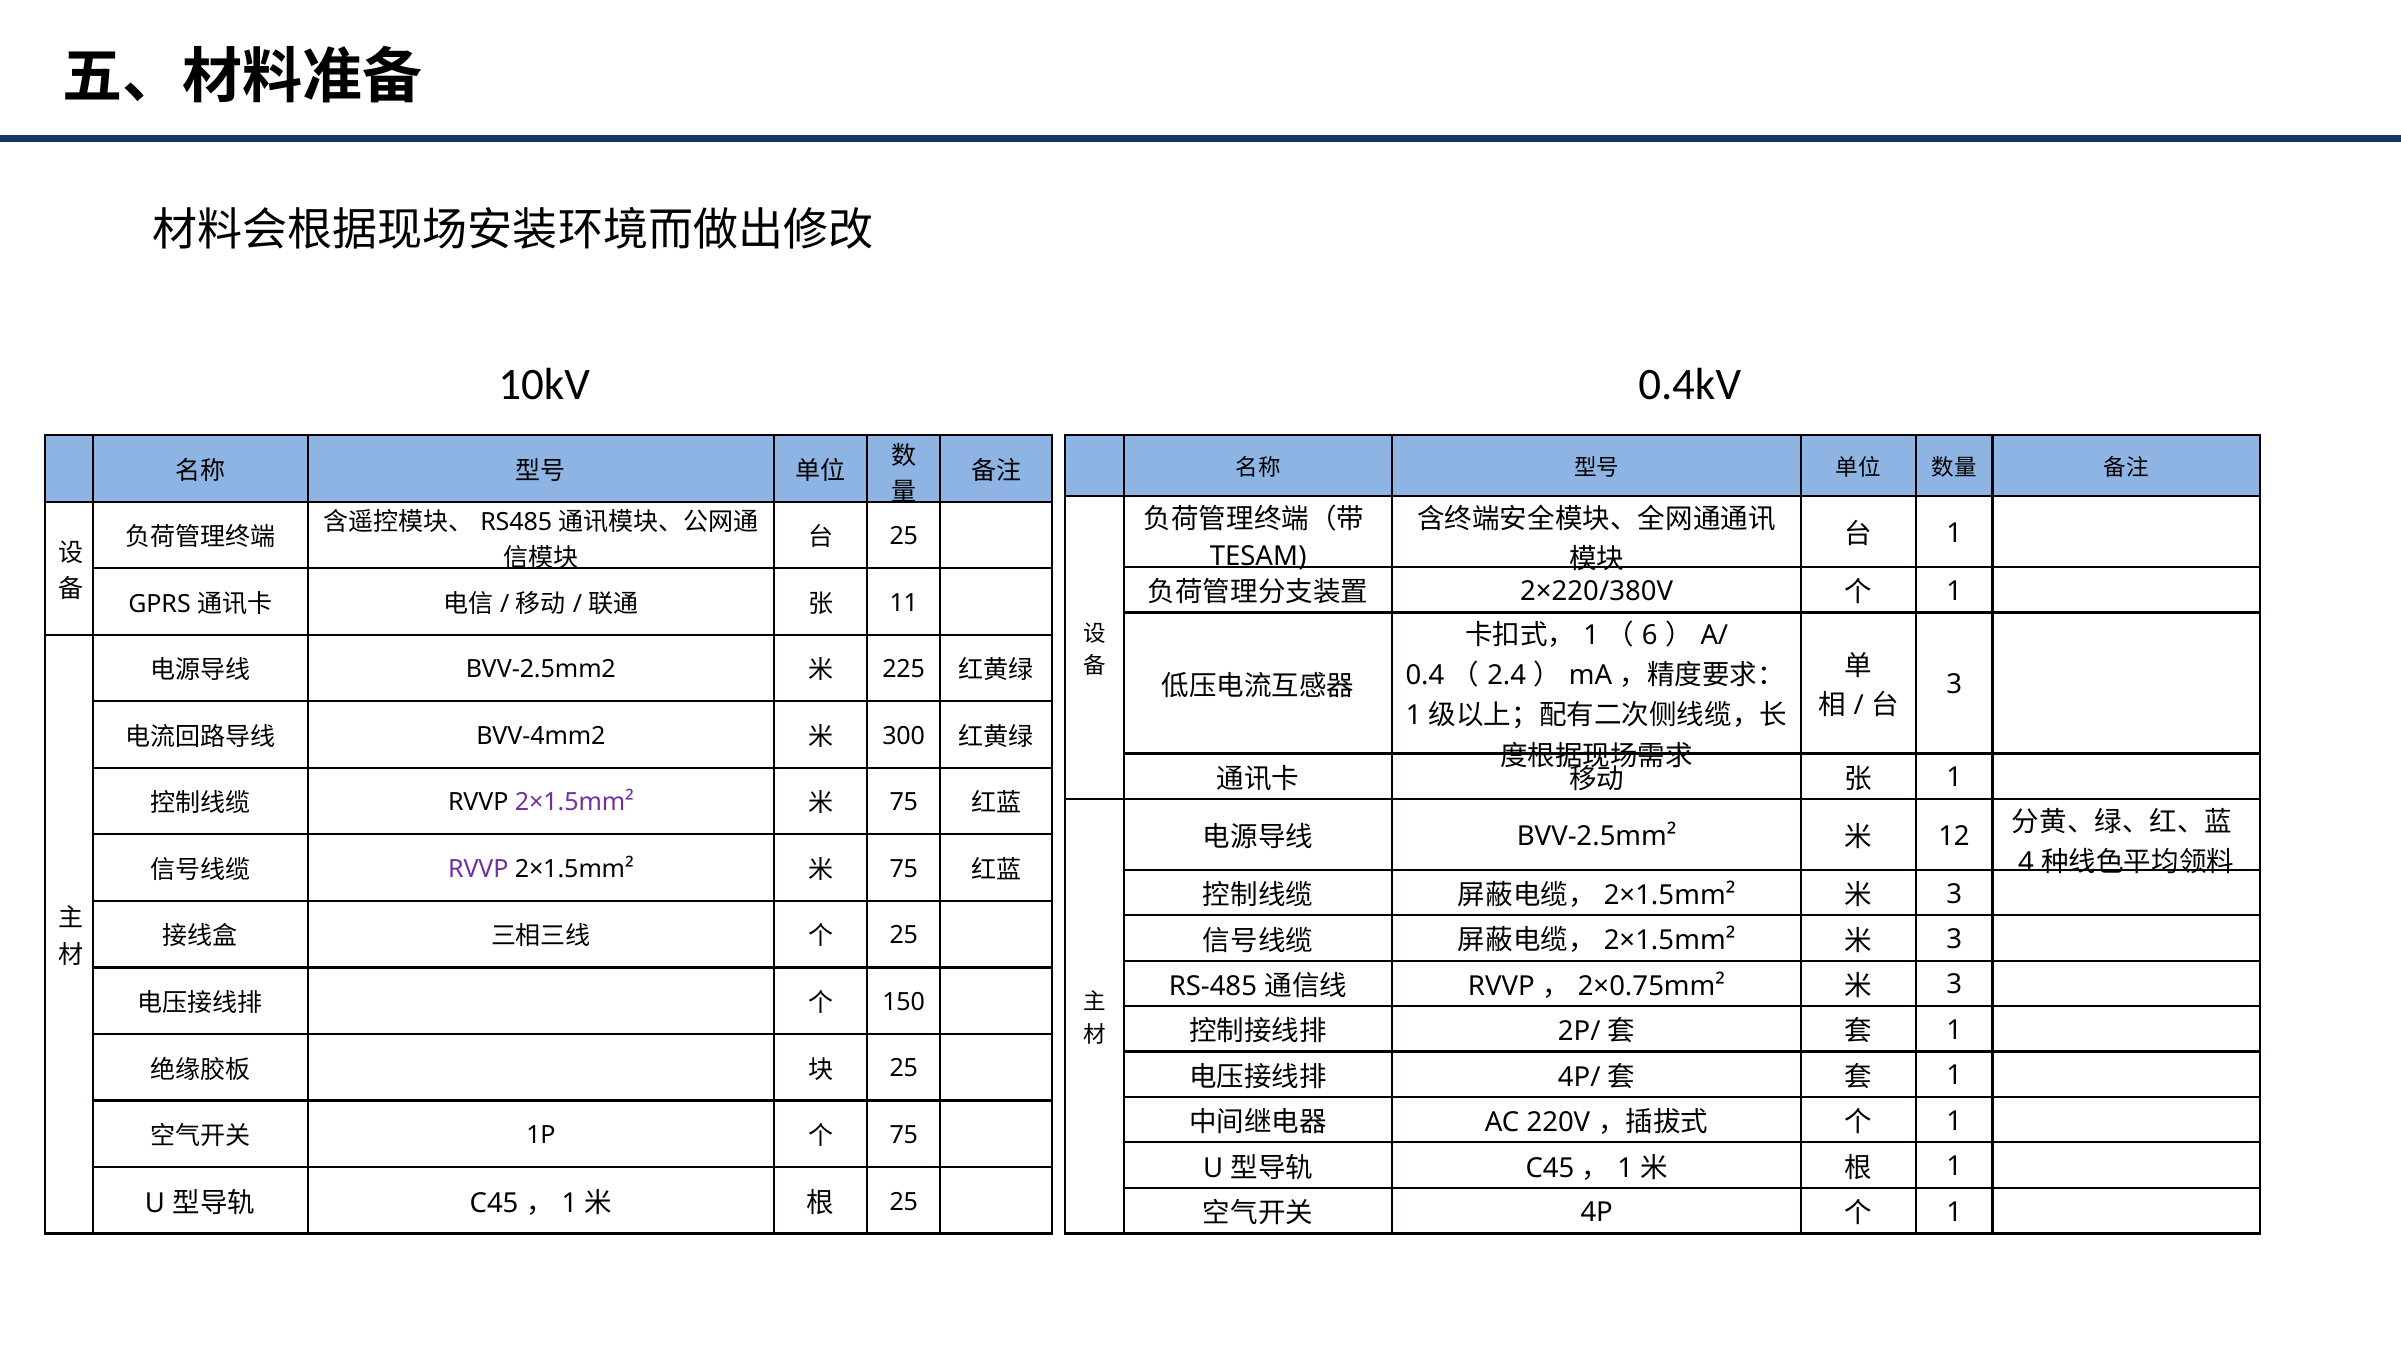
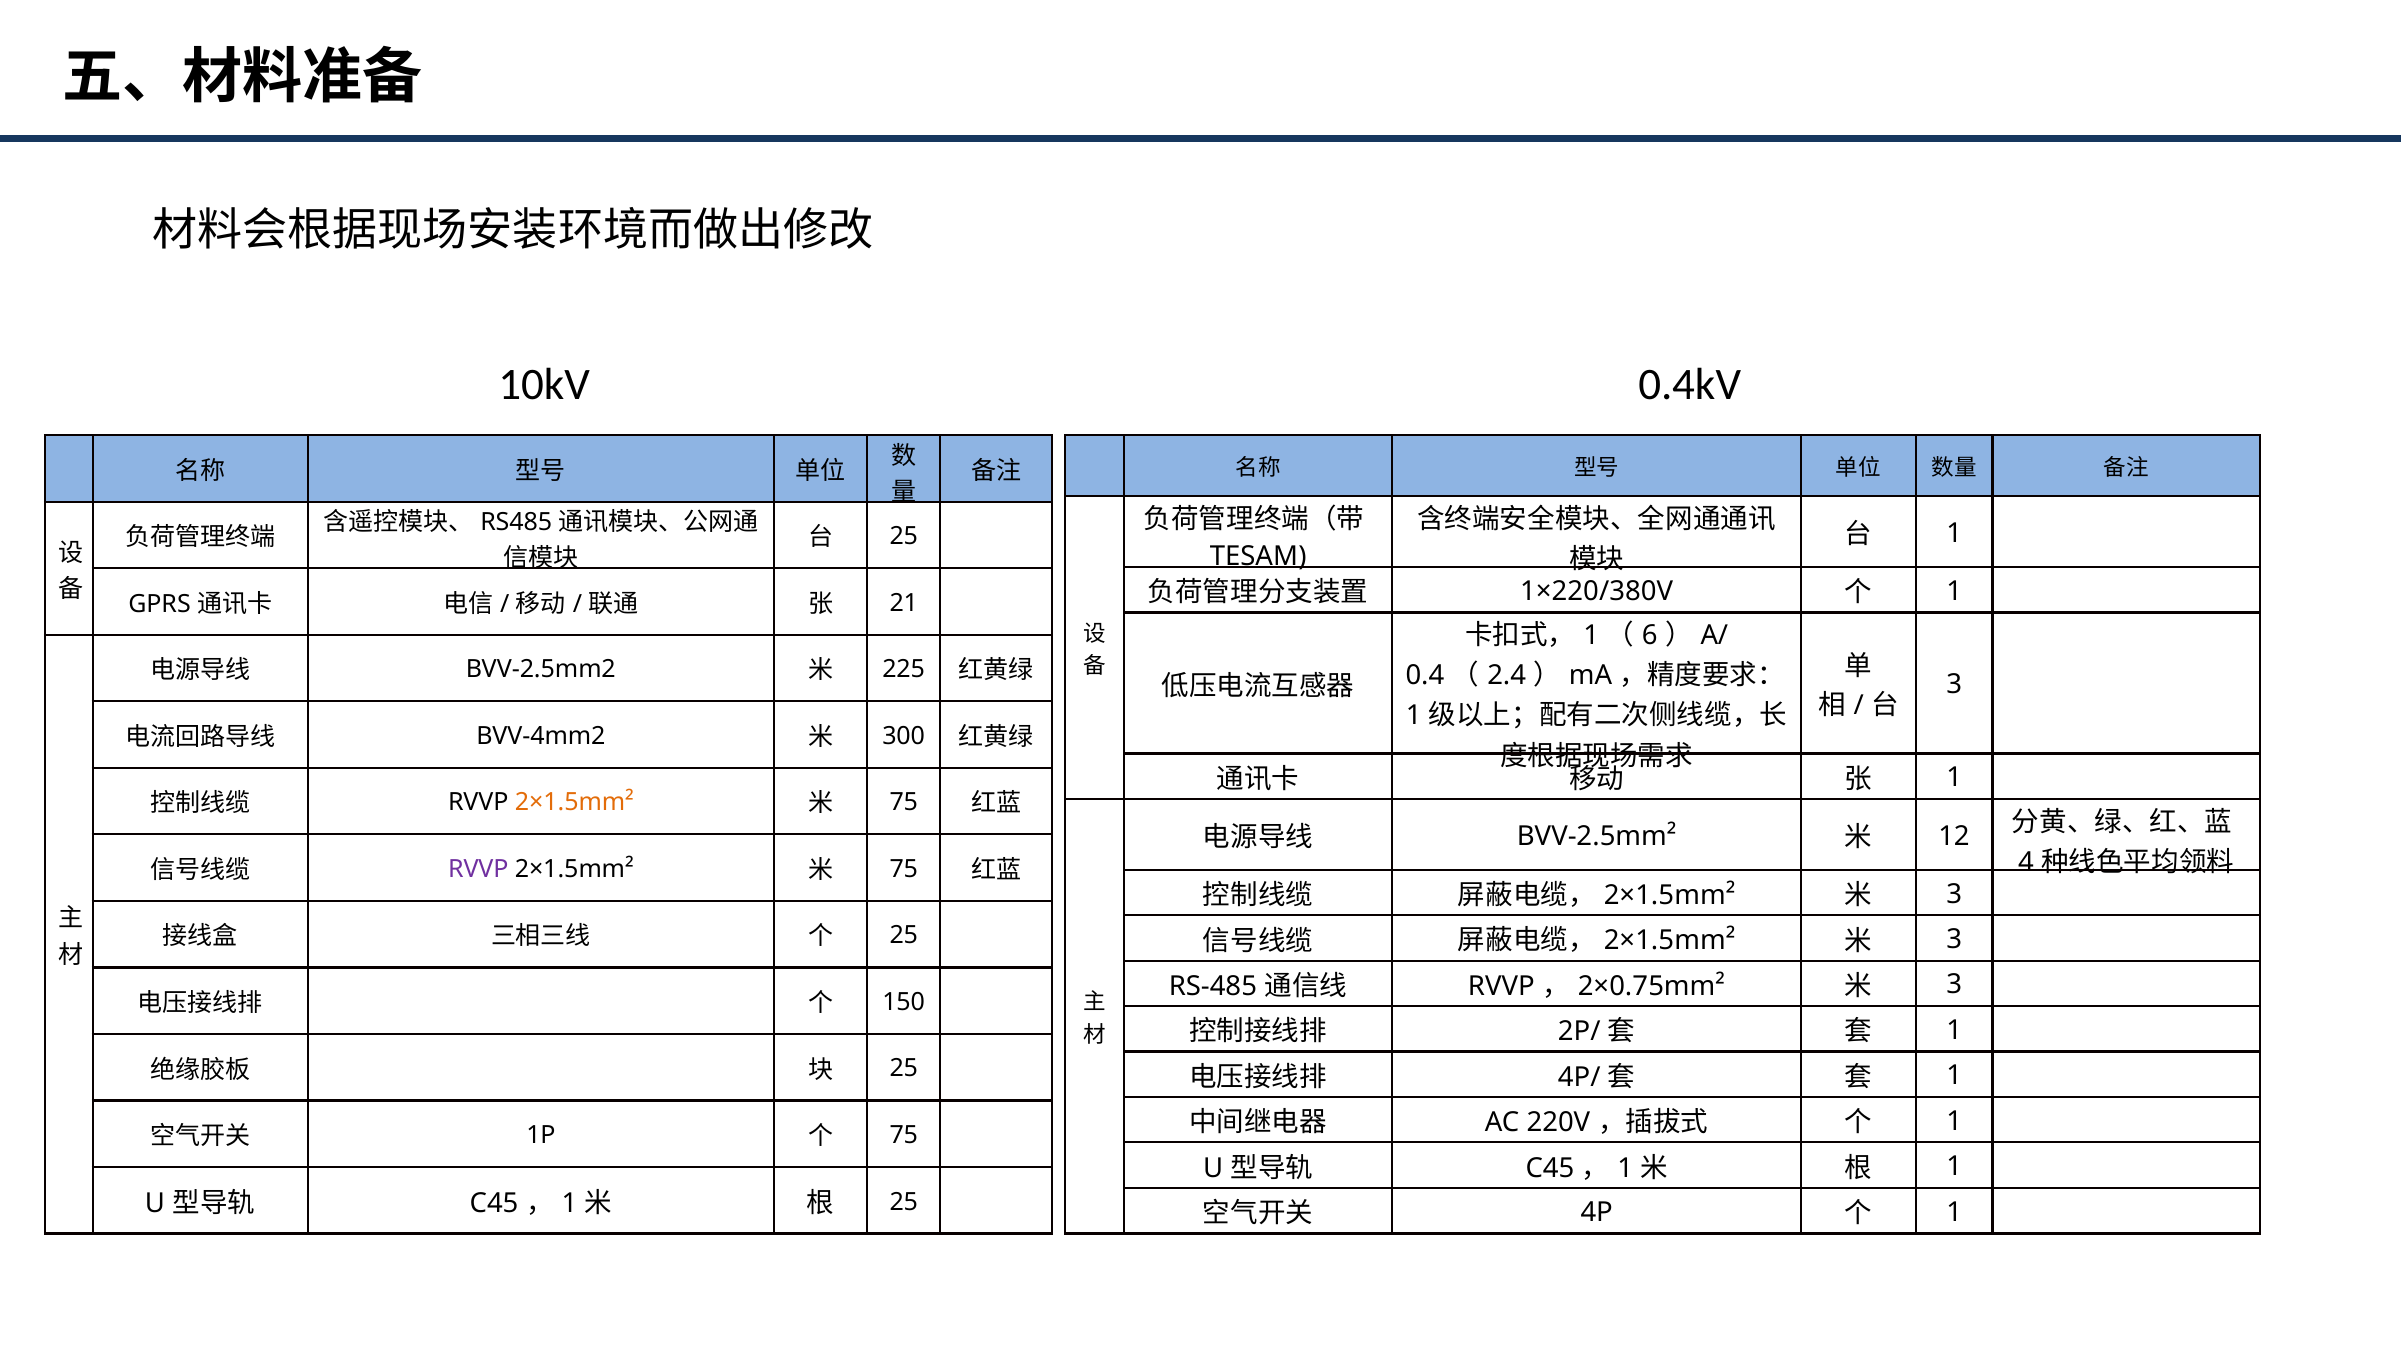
2×220/380V: 2×220/380V -> 1×220/380V
11: 11 -> 21
2×1.5mm² at (574, 802) colour: purple -> orange
